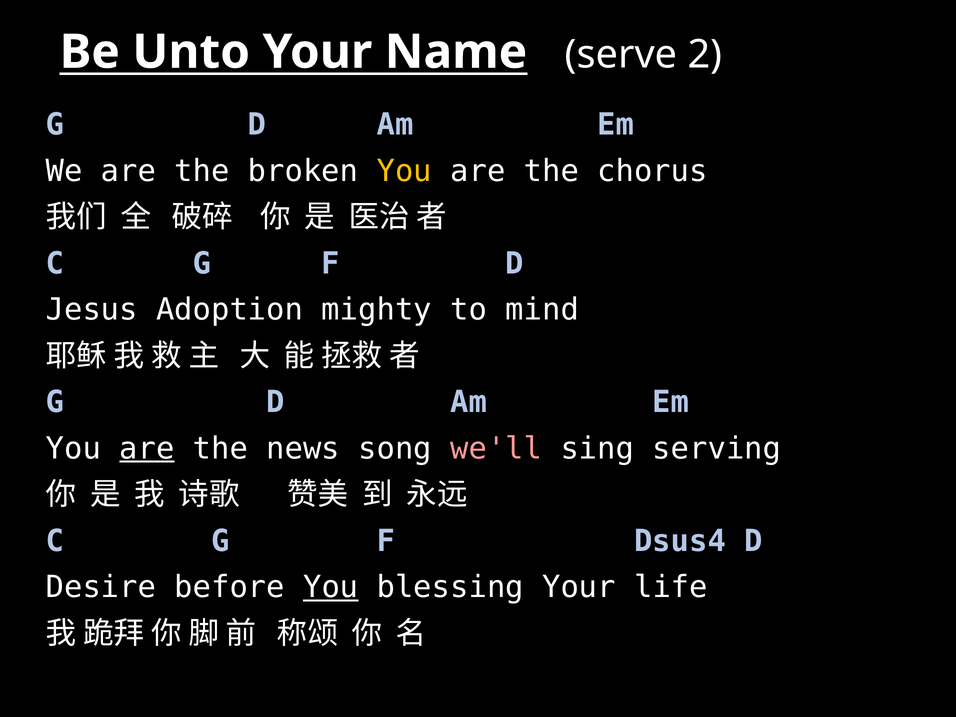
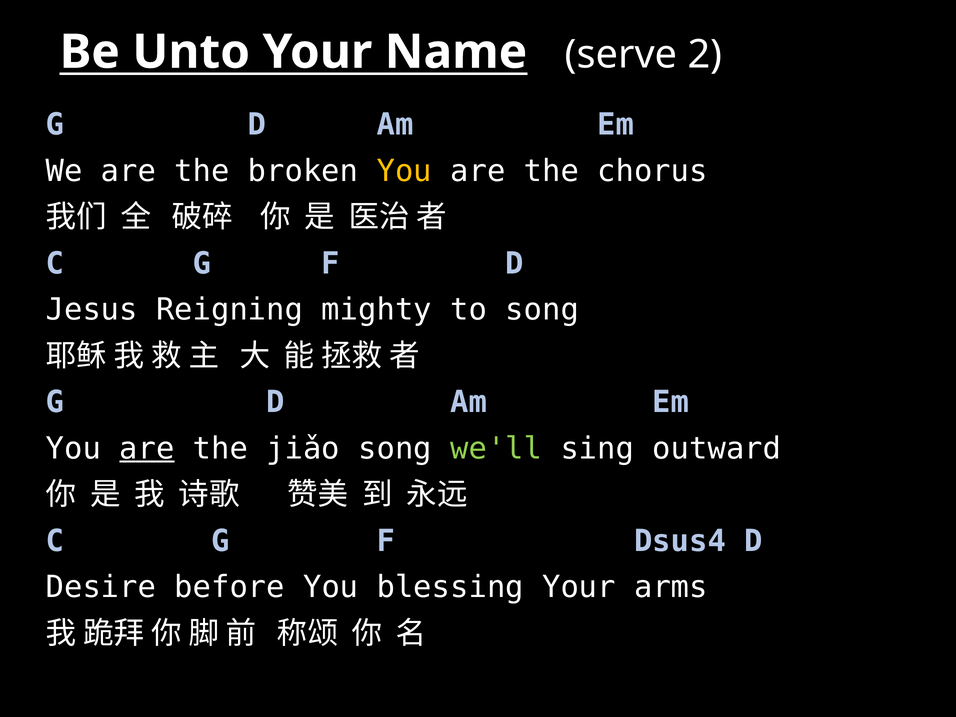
Adoption: Adoption -> Reigning
to mind: mind -> song
news: news -> jiǎo
we'll colour: pink -> light green
serving: serving -> outward
You at (331, 587) underline: present -> none
life: life -> arms
